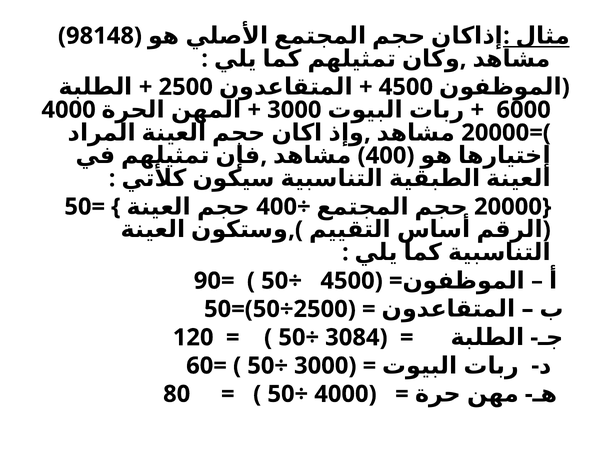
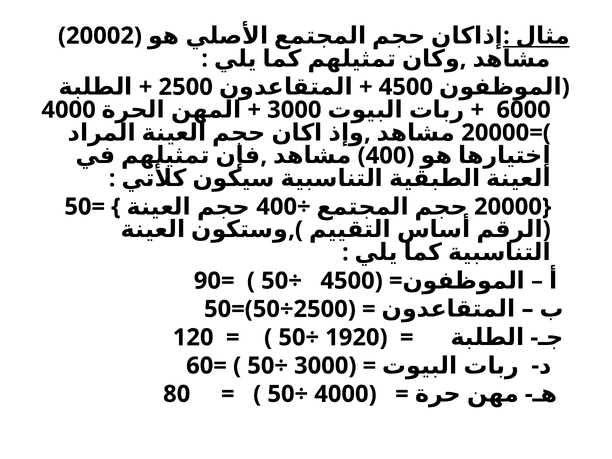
98148: 98148 -> 20002
3084: 3084 -> 1920
